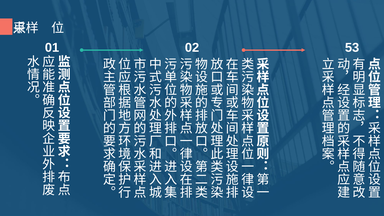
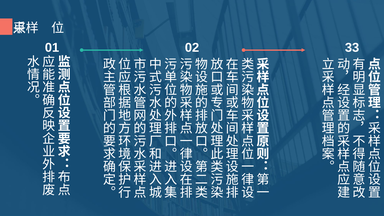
53: 53 -> 33
